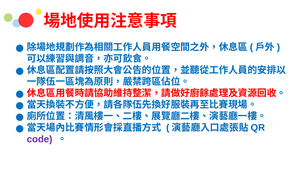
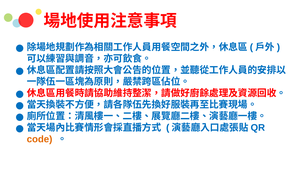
code colour: purple -> orange
